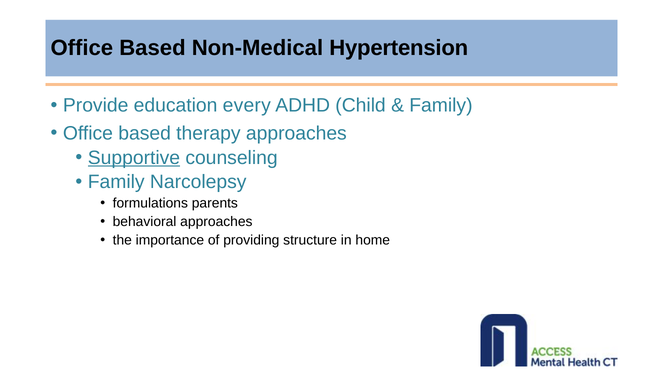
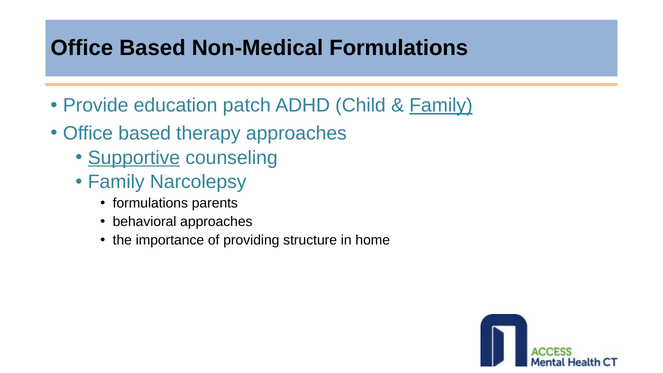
Non-Medical Hypertension: Hypertension -> Formulations
every: every -> patch
Family at (441, 105) underline: none -> present
